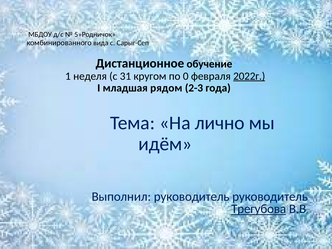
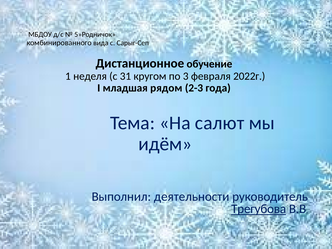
0: 0 -> 3
2022г underline: present -> none
лично: лично -> салют
Выполнил руководитель: руководитель -> деятельности
